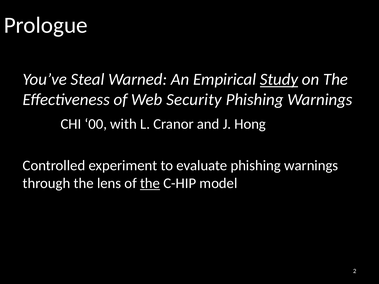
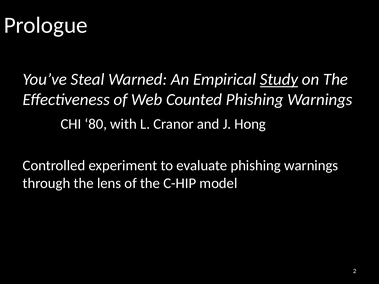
Security: Security -> Counted
00: 00 -> 80
the at (150, 183) underline: present -> none
